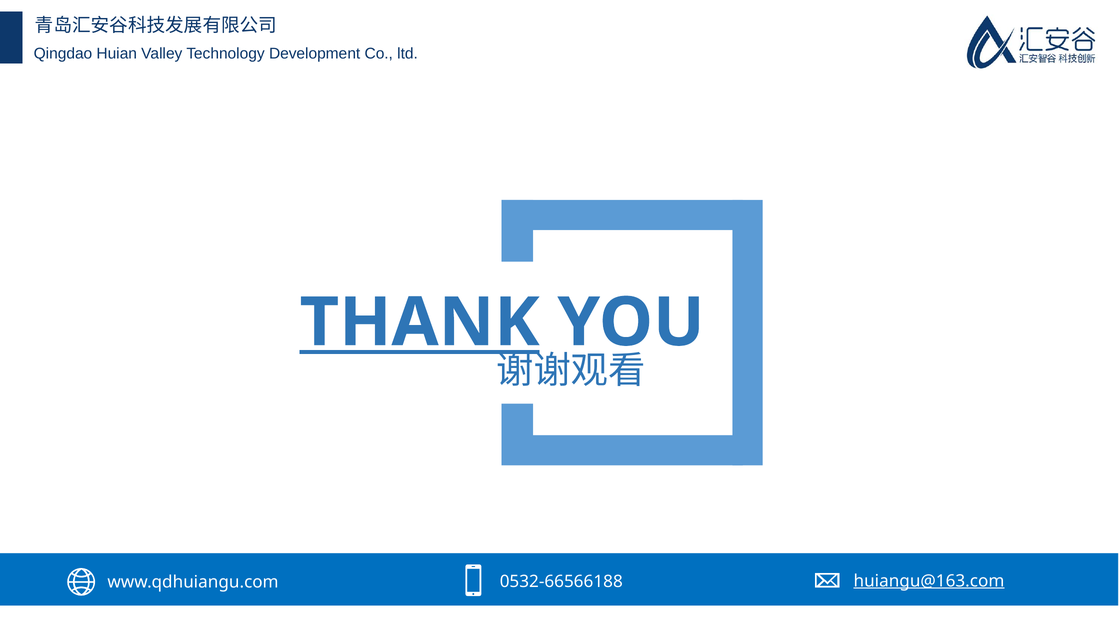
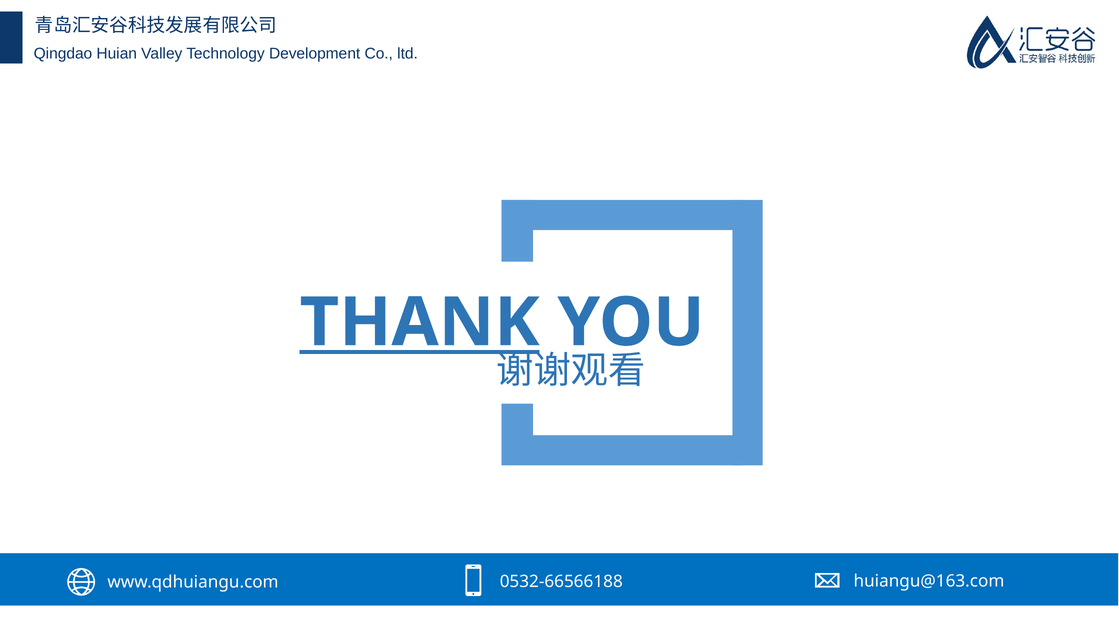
huiangu@163.com underline: present -> none
